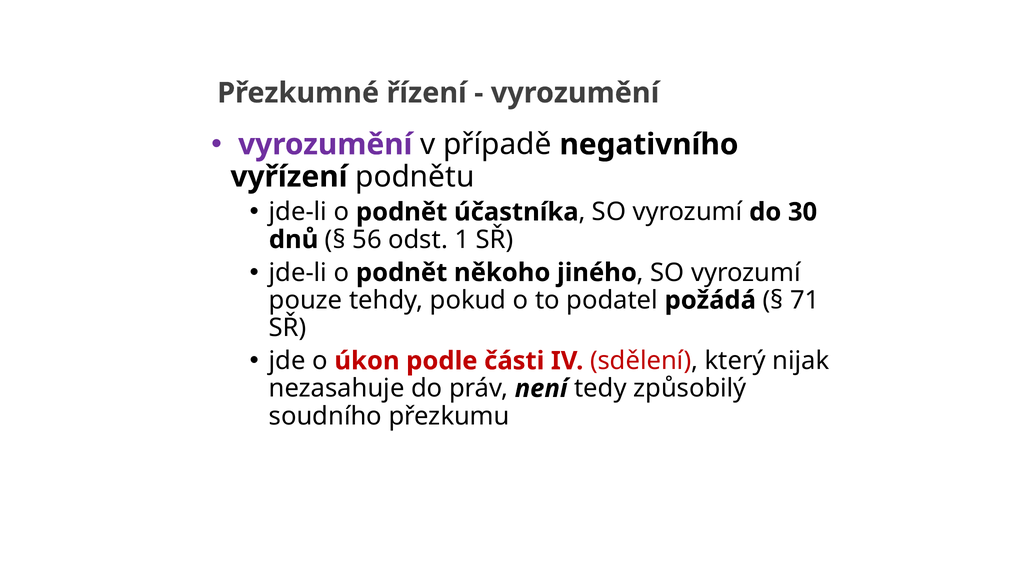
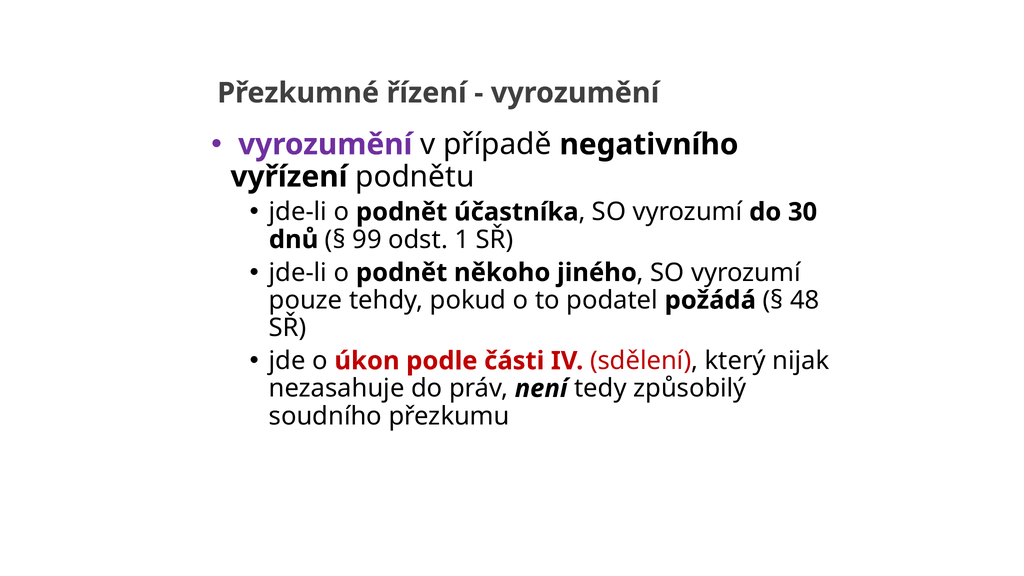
56: 56 -> 99
71: 71 -> 48
